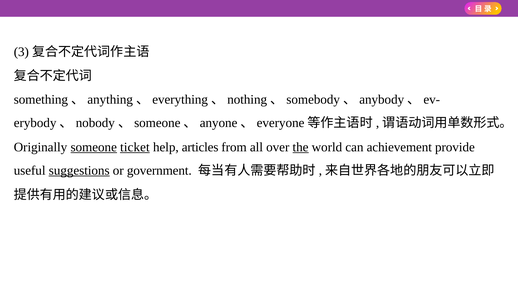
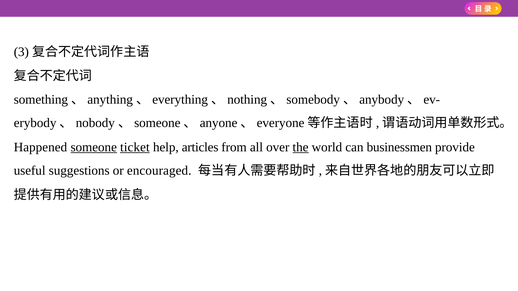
Originally: Originally -> Happened
achievement: achievement -> businessmen
suggestions underline: present -> none
government: government -> encouraged
